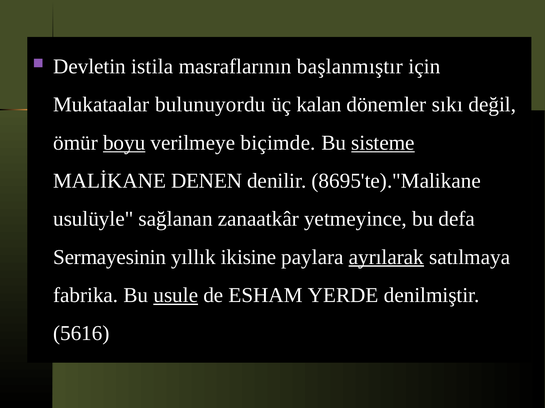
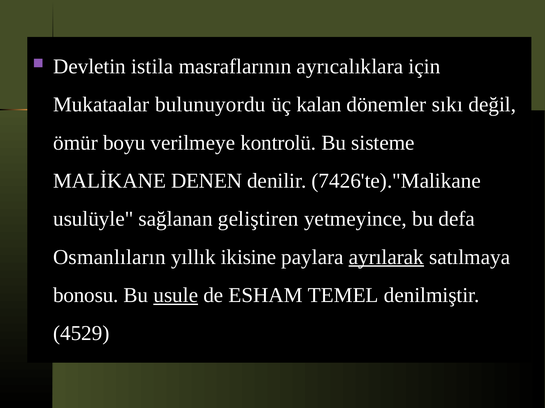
başlanmıştır: başlanmıştır -> ayrıcalıklara
boyu underline: present -> none
biçimde: biçimde -> kontrolü
sisteme underline: present -> none
8695'te)."Malikane: 8695'te)."Malikane -> 7426'te)."Malikane
zanaatkâr: zanaatkâr -> geliştiren
Sermayesinin: Sermayesinin -> Osmanlıların
fabrika: fabrika -> bonosu
YERDE: YERDE -> TEMEL
5616: 5616 -> 4529
